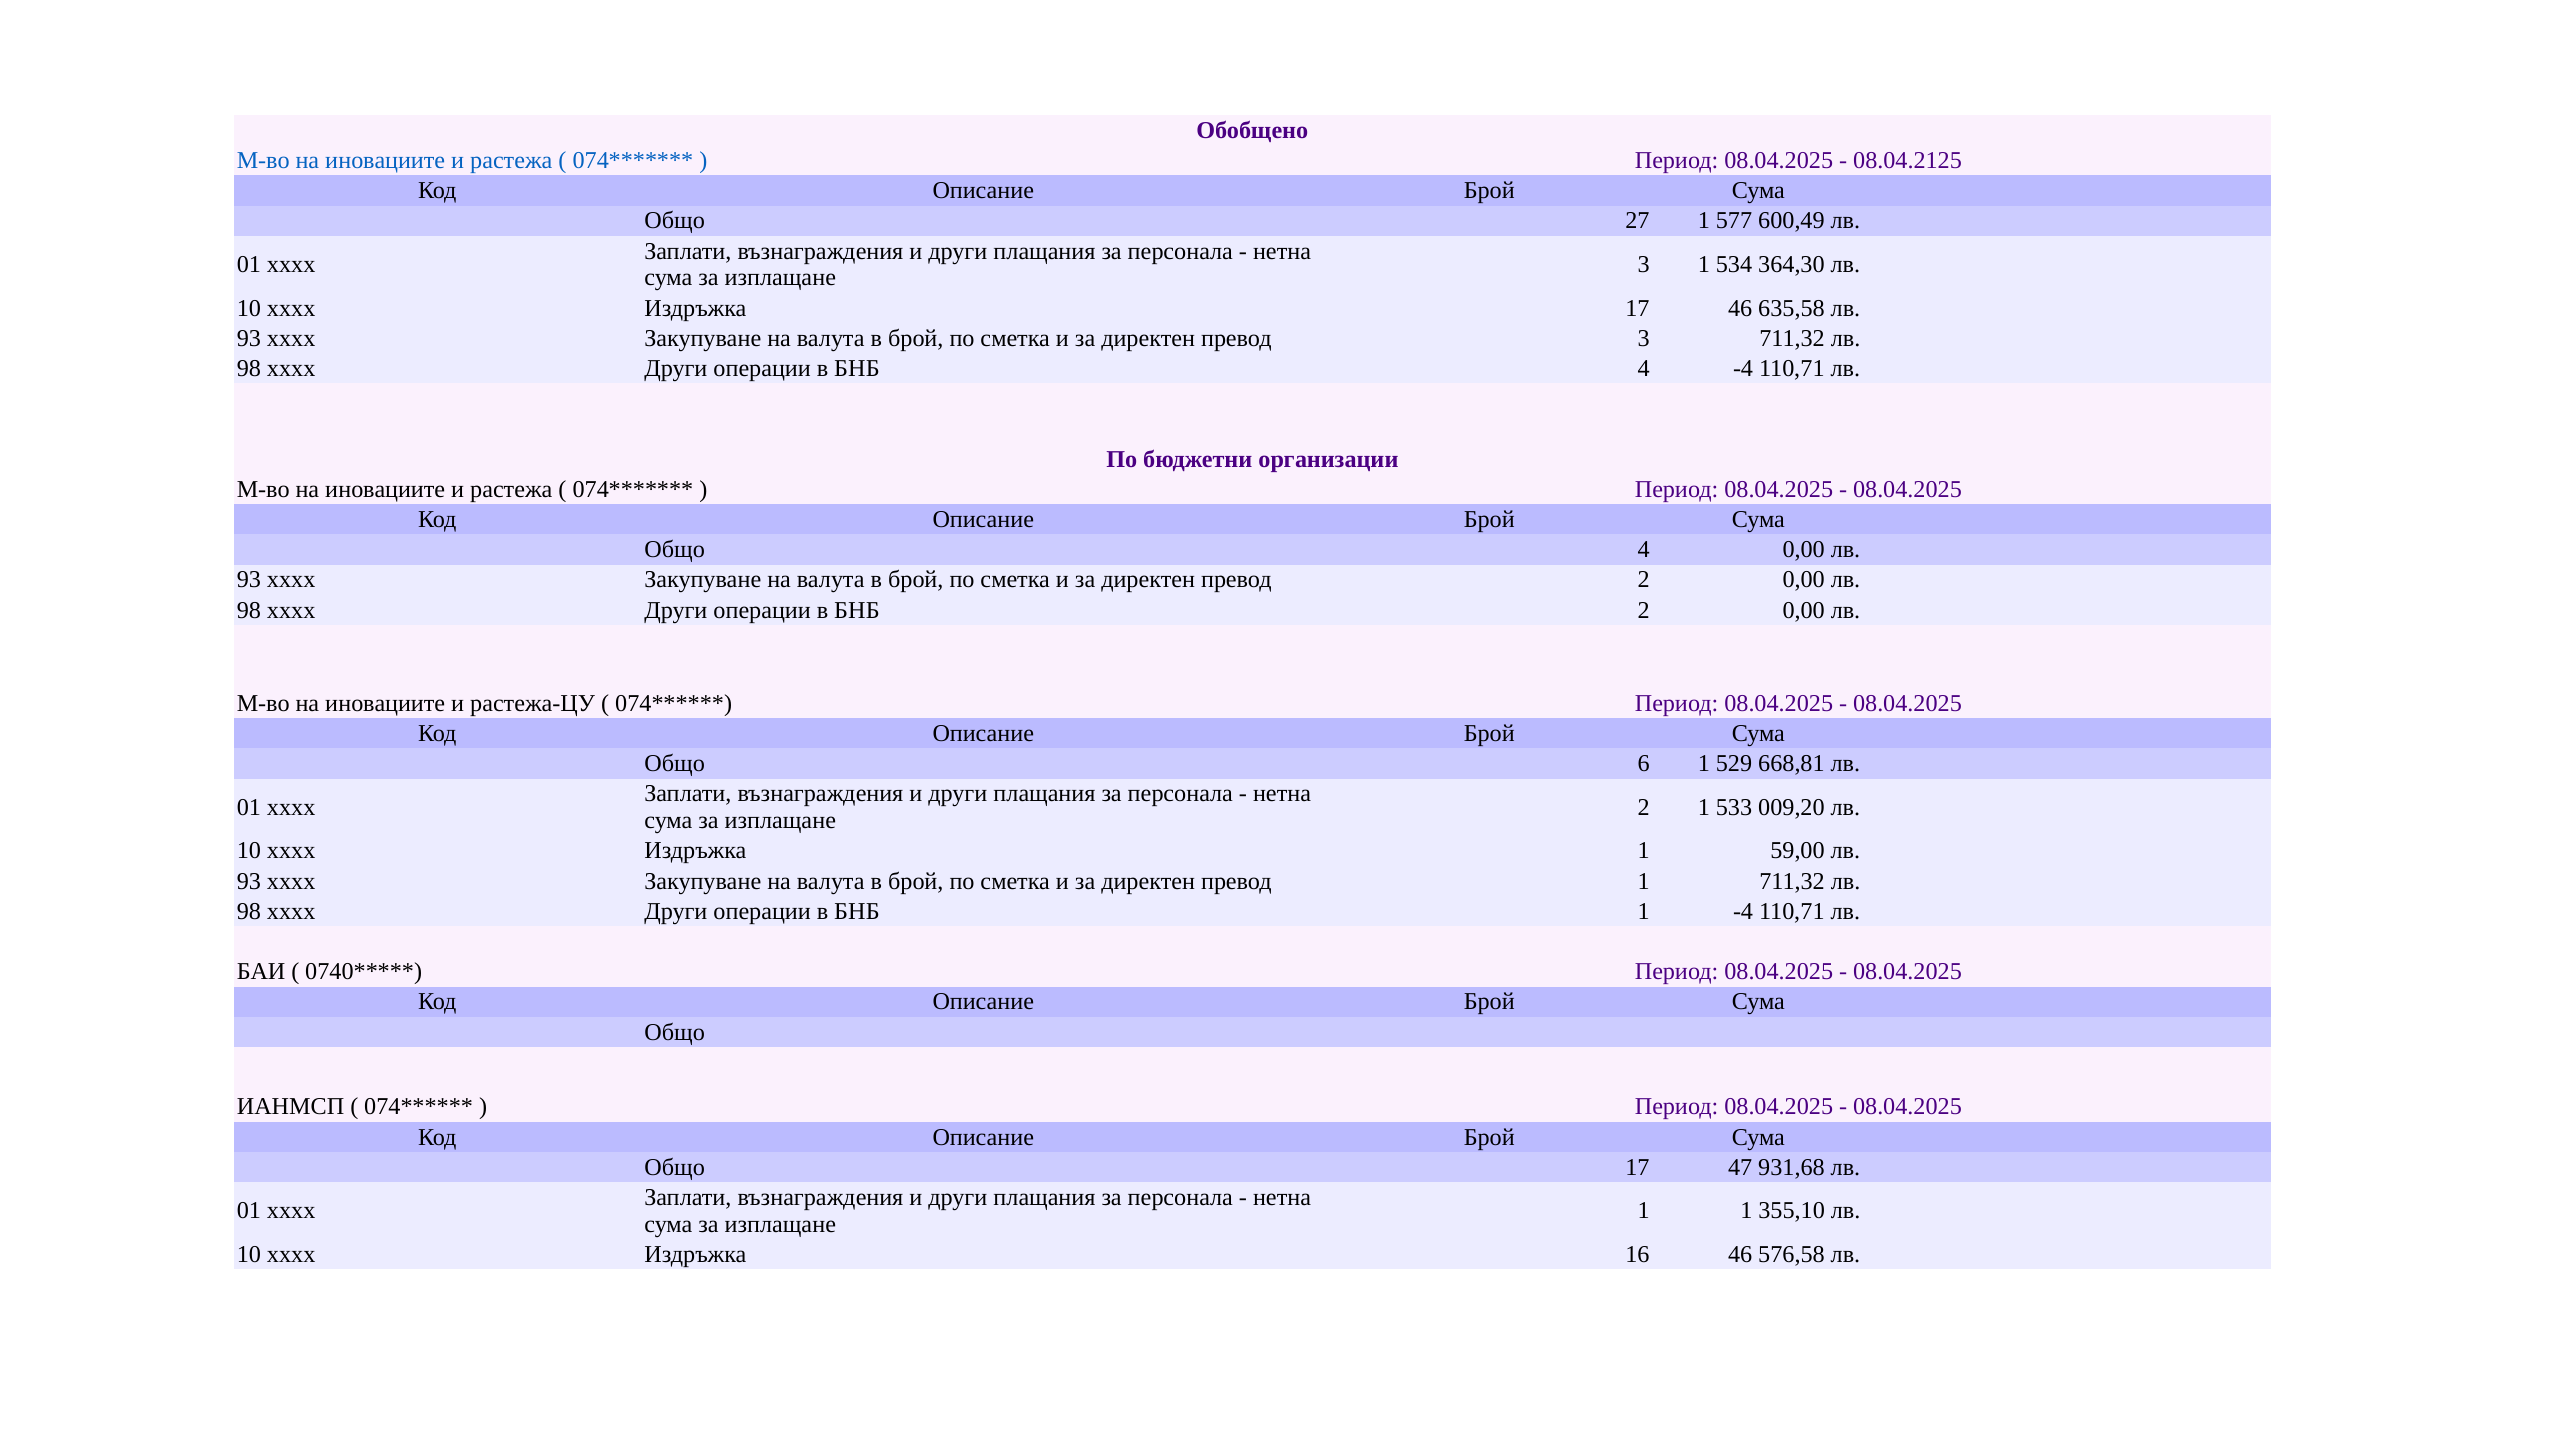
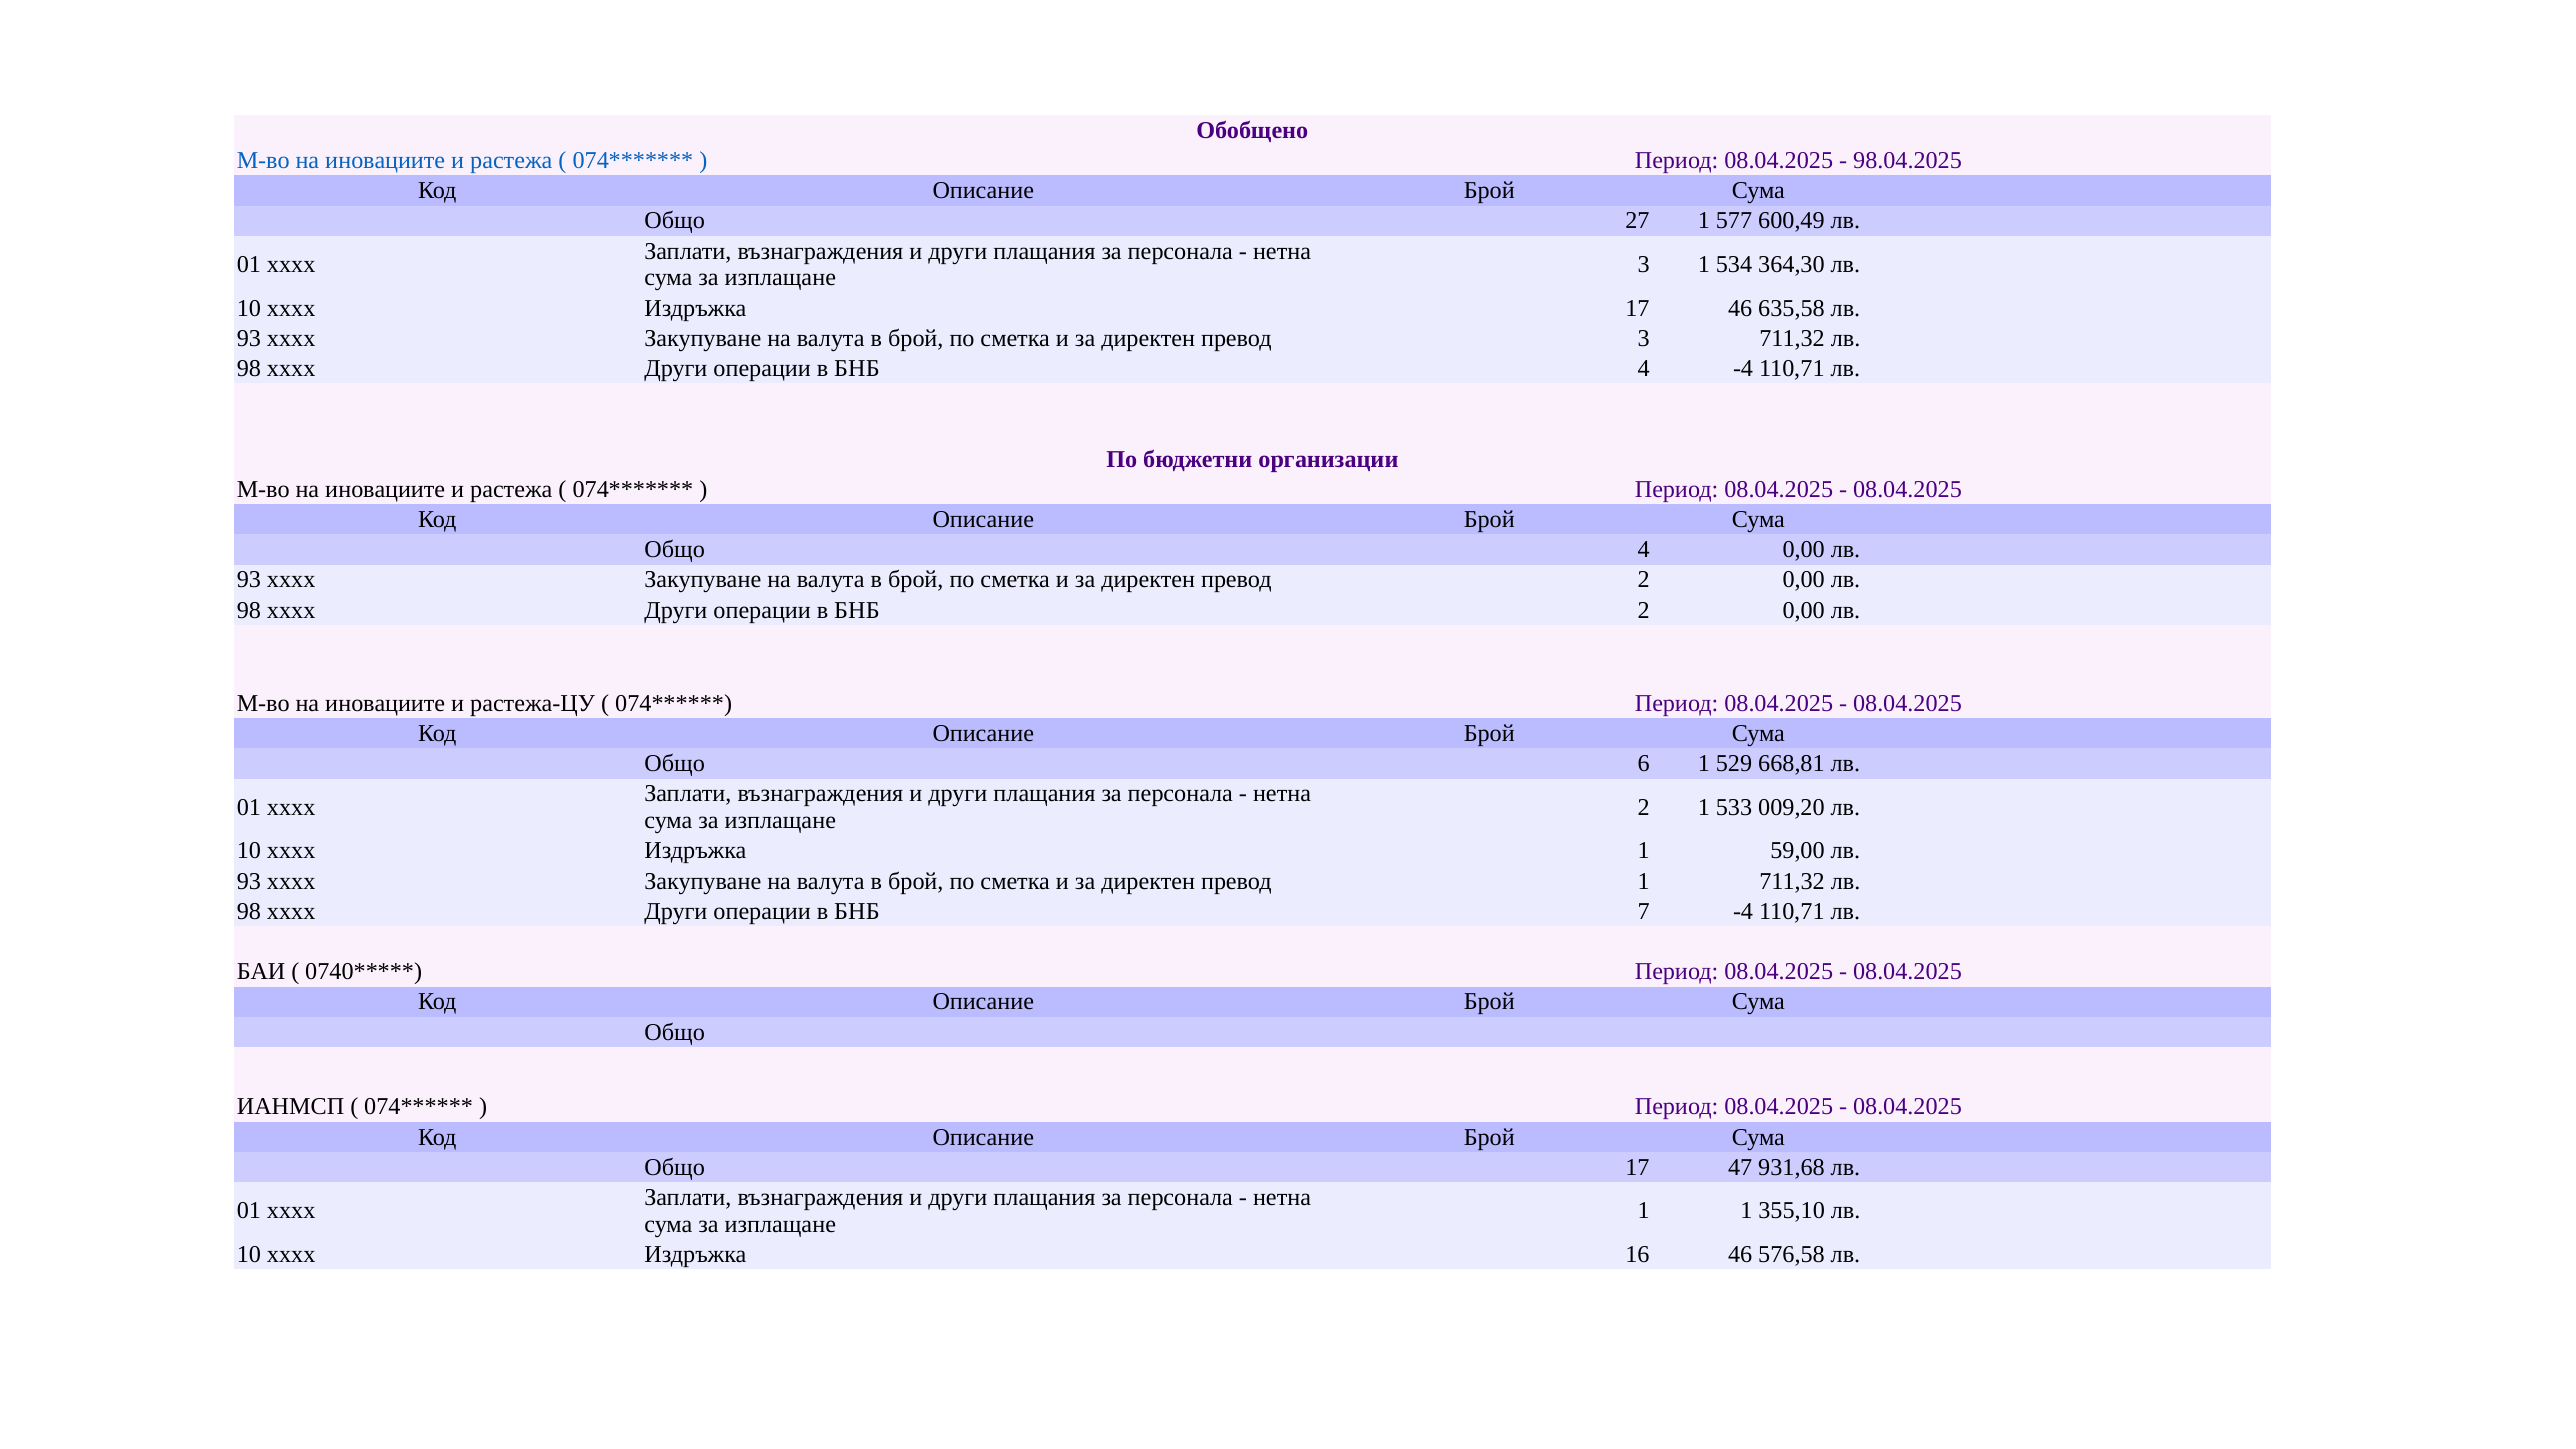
08.04.2125: 08.04.2125 -> 98.04.2025
БНБ 1: 1 -> 7
